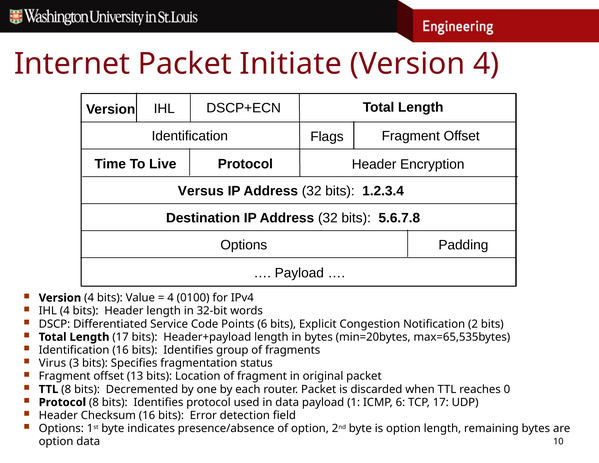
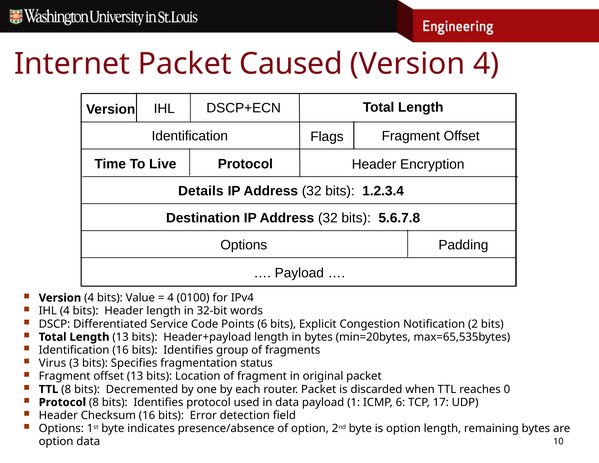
Initiate: Initiate -> Caused
Versus: Versus -> Details
Length 17: 17 -> 13
